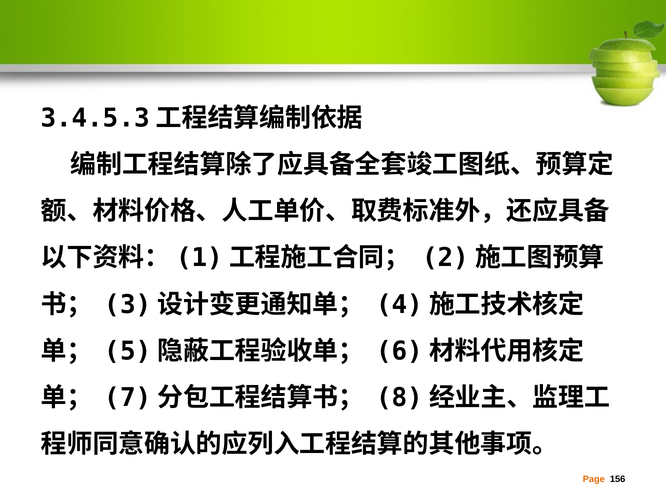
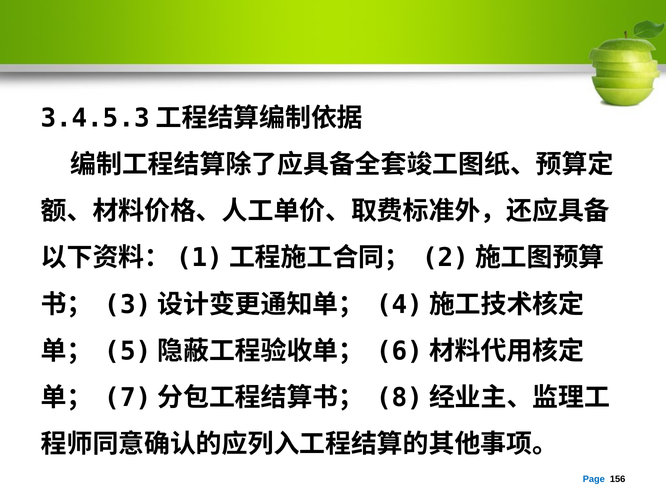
Page colour: orange -> blue
